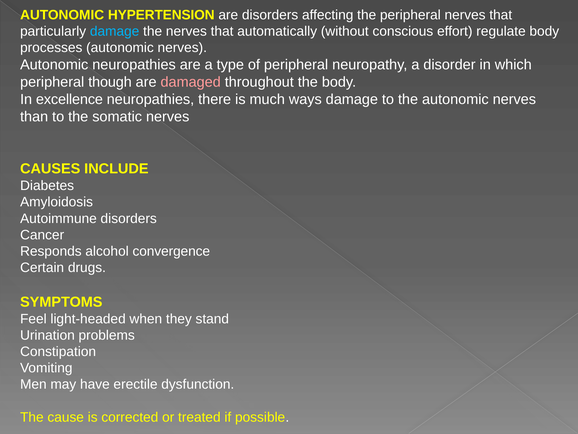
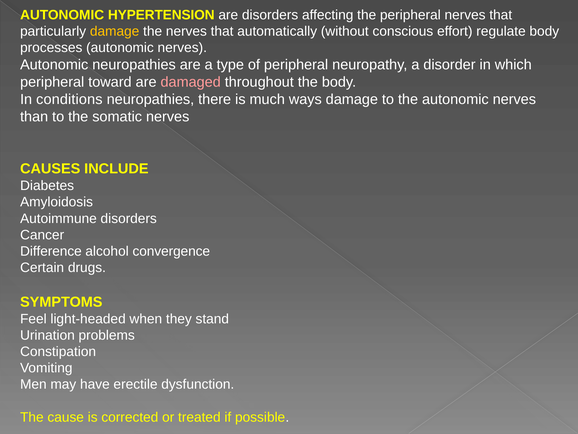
damage at (115, 31) colour: light blue -> yellow
though: though -> toward
excellence: excellence -> conditions
Responds: Responds -> Difference
